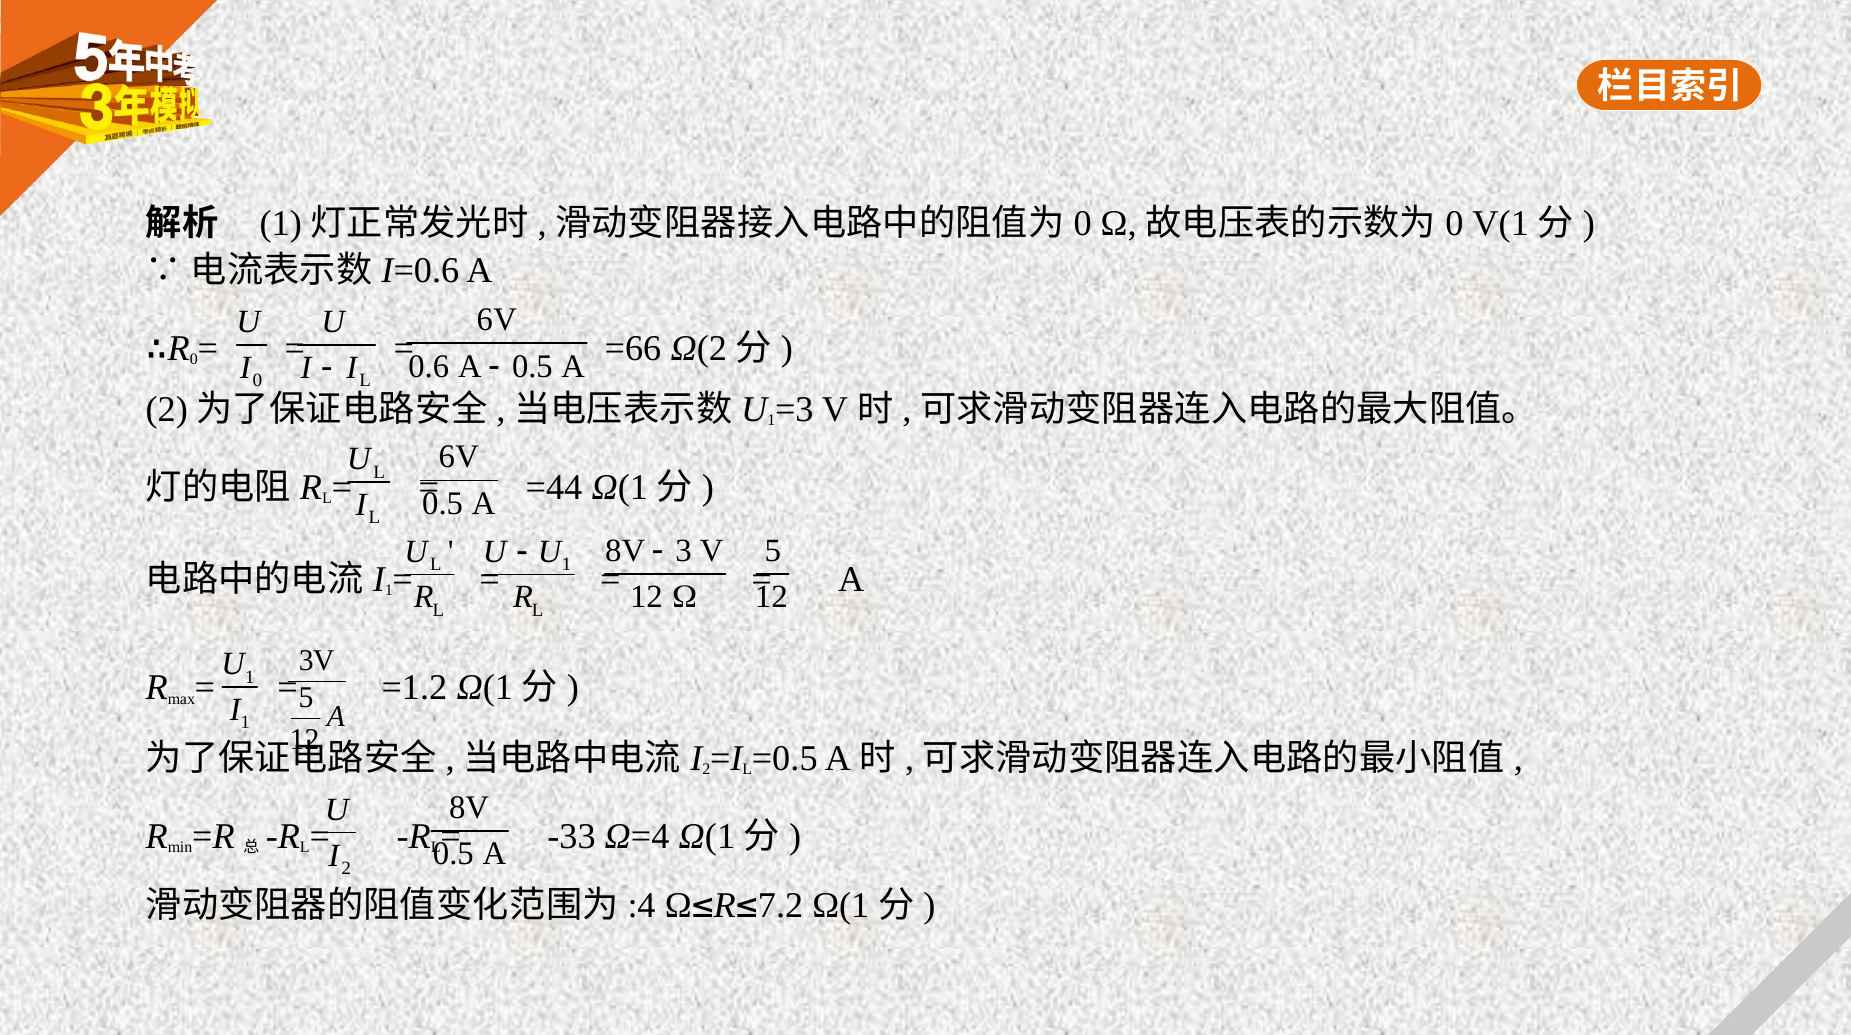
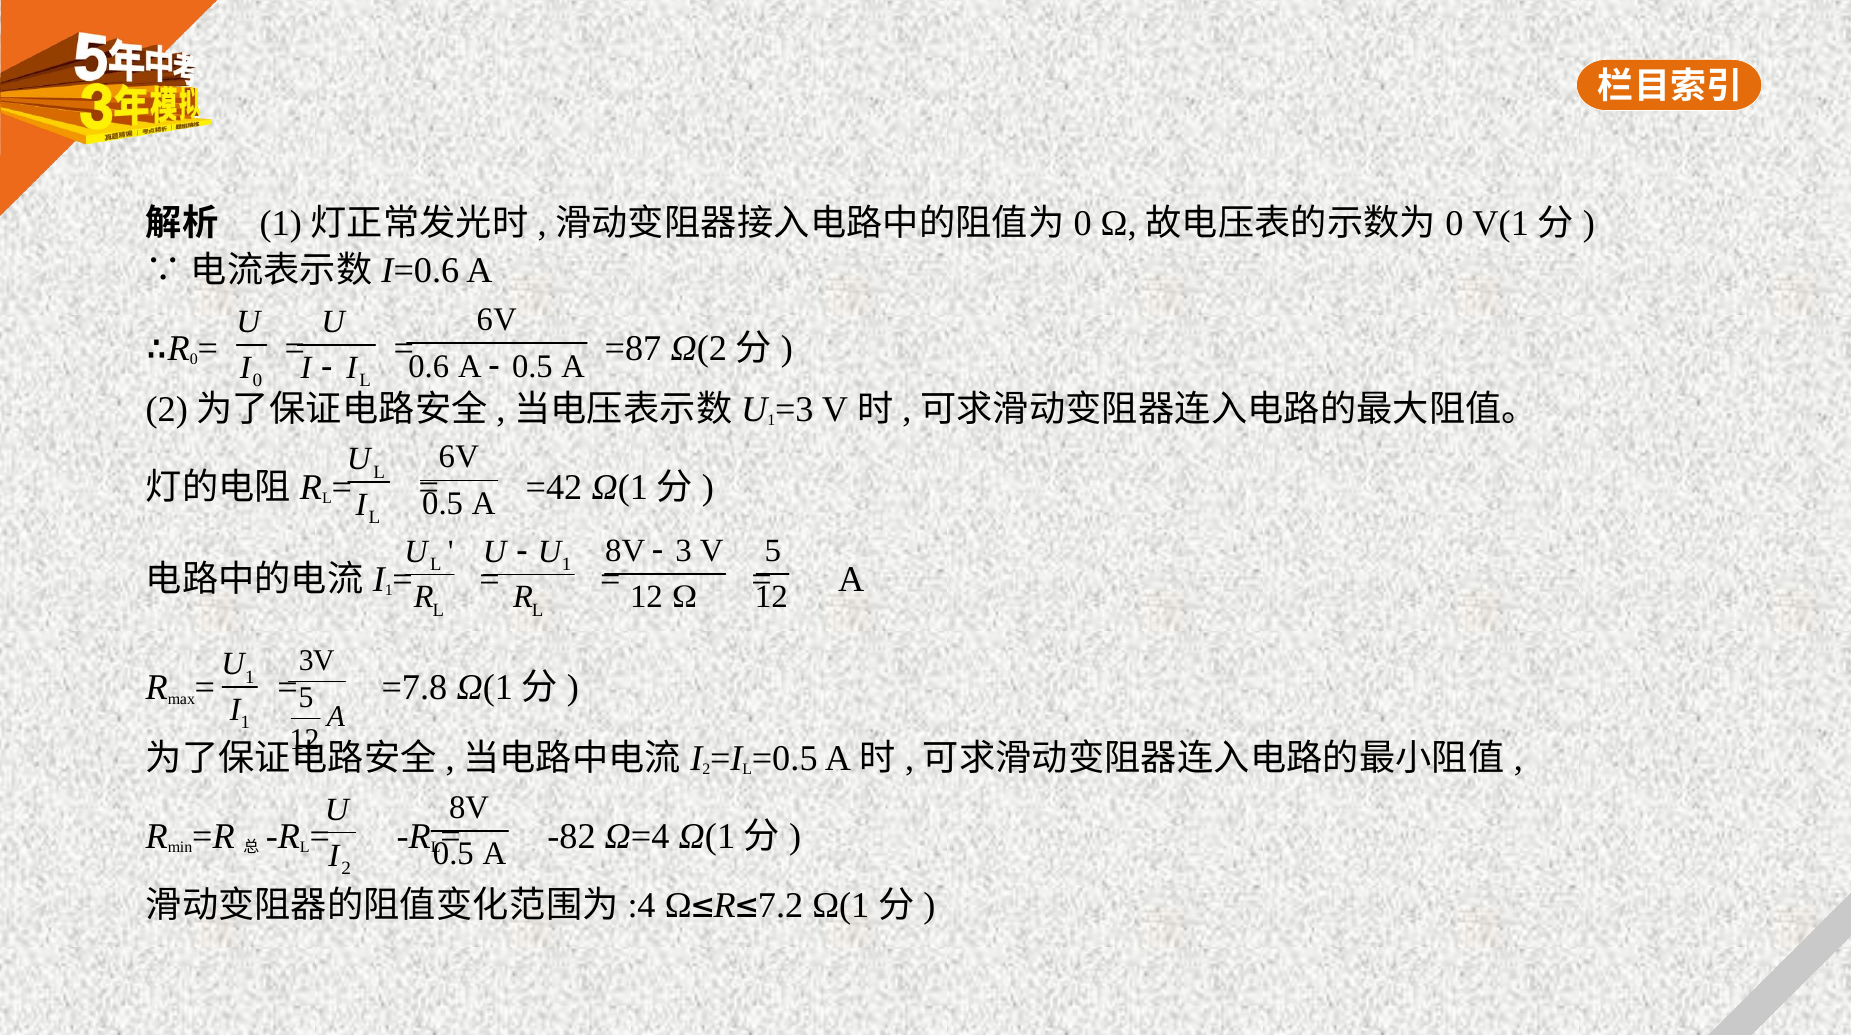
=66: =66 -> =87
=44: =44 -> =42
=1.2: =1.2 -> =7.8
-33: -33 -> -82
